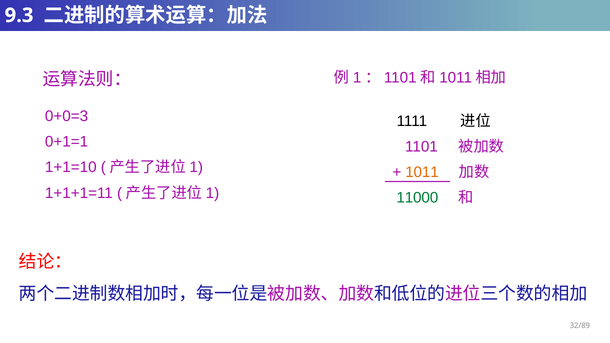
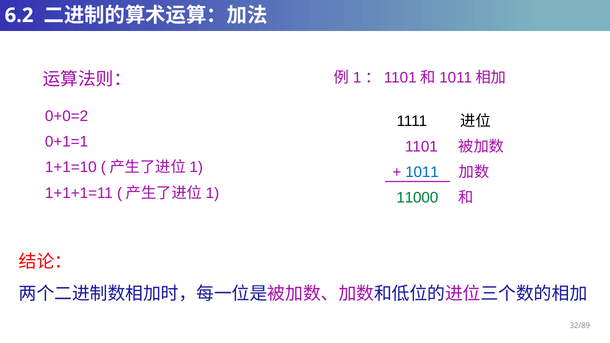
9.3: 9.3 -> 6.2
0+0=3: 0+0=3 -> 0+0=2
1011 colour: orange -> blue
